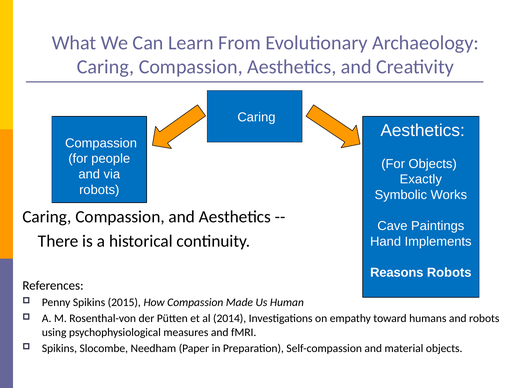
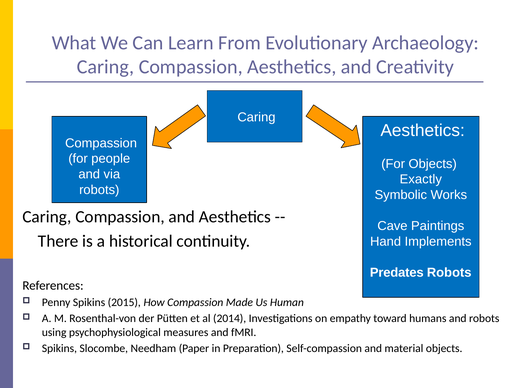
Reasons: Reasons -> Predates
